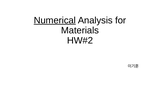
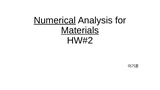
Materials underline: none -> present
